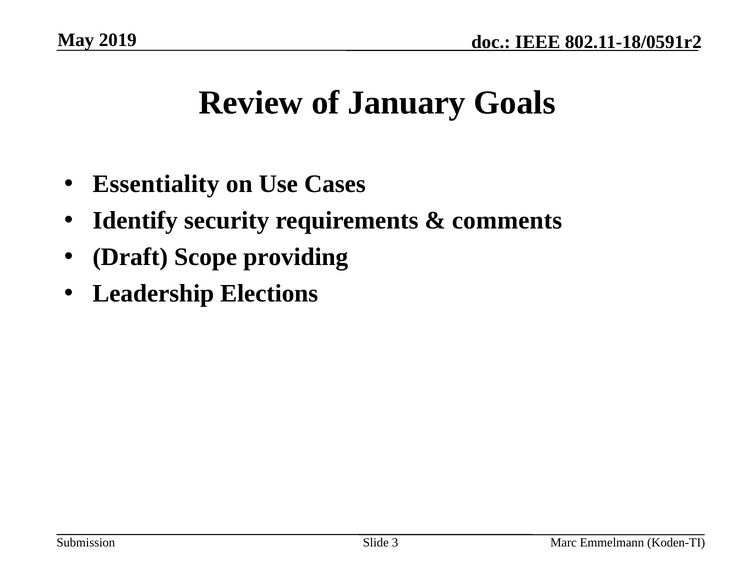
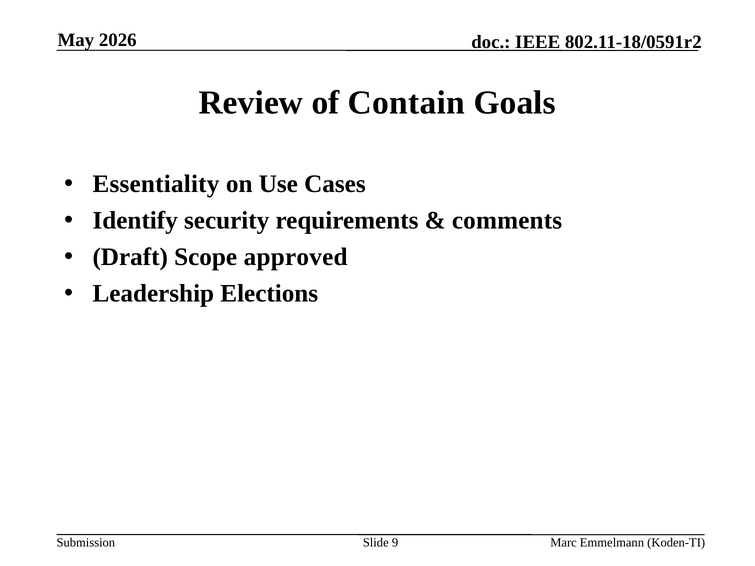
2019: 2019 -> 2026
January: January -> Contain
providing: providing -> approved
3: 3 -> 9
